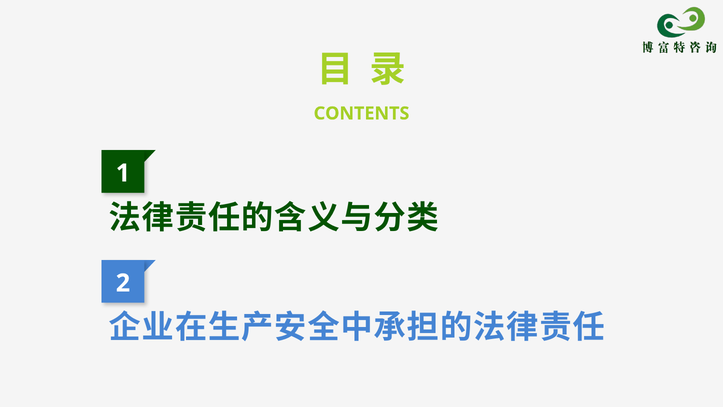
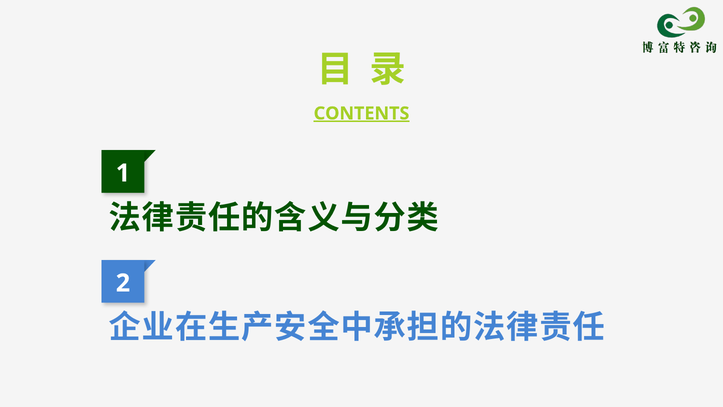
CONTENTS underline: none -> present
